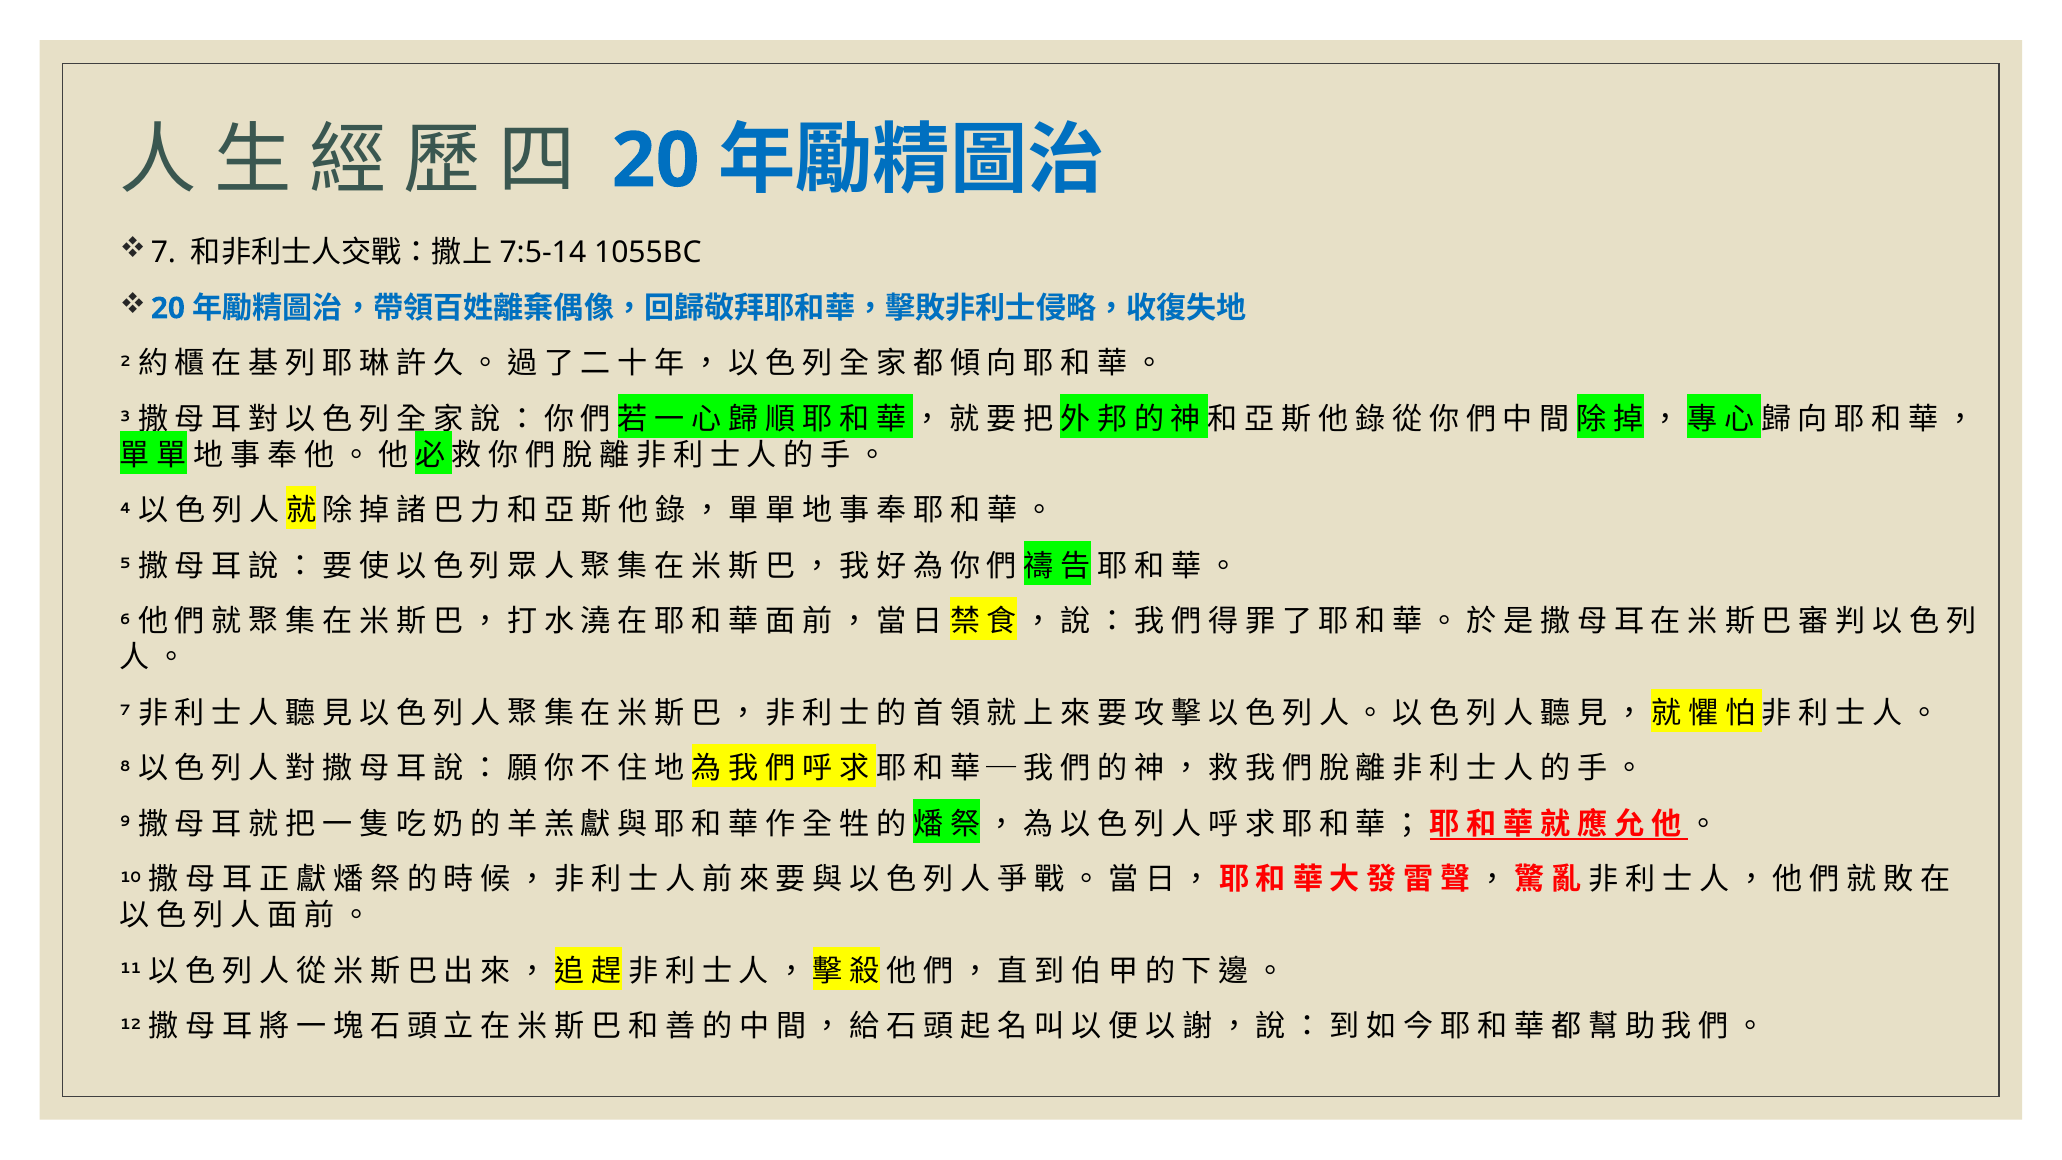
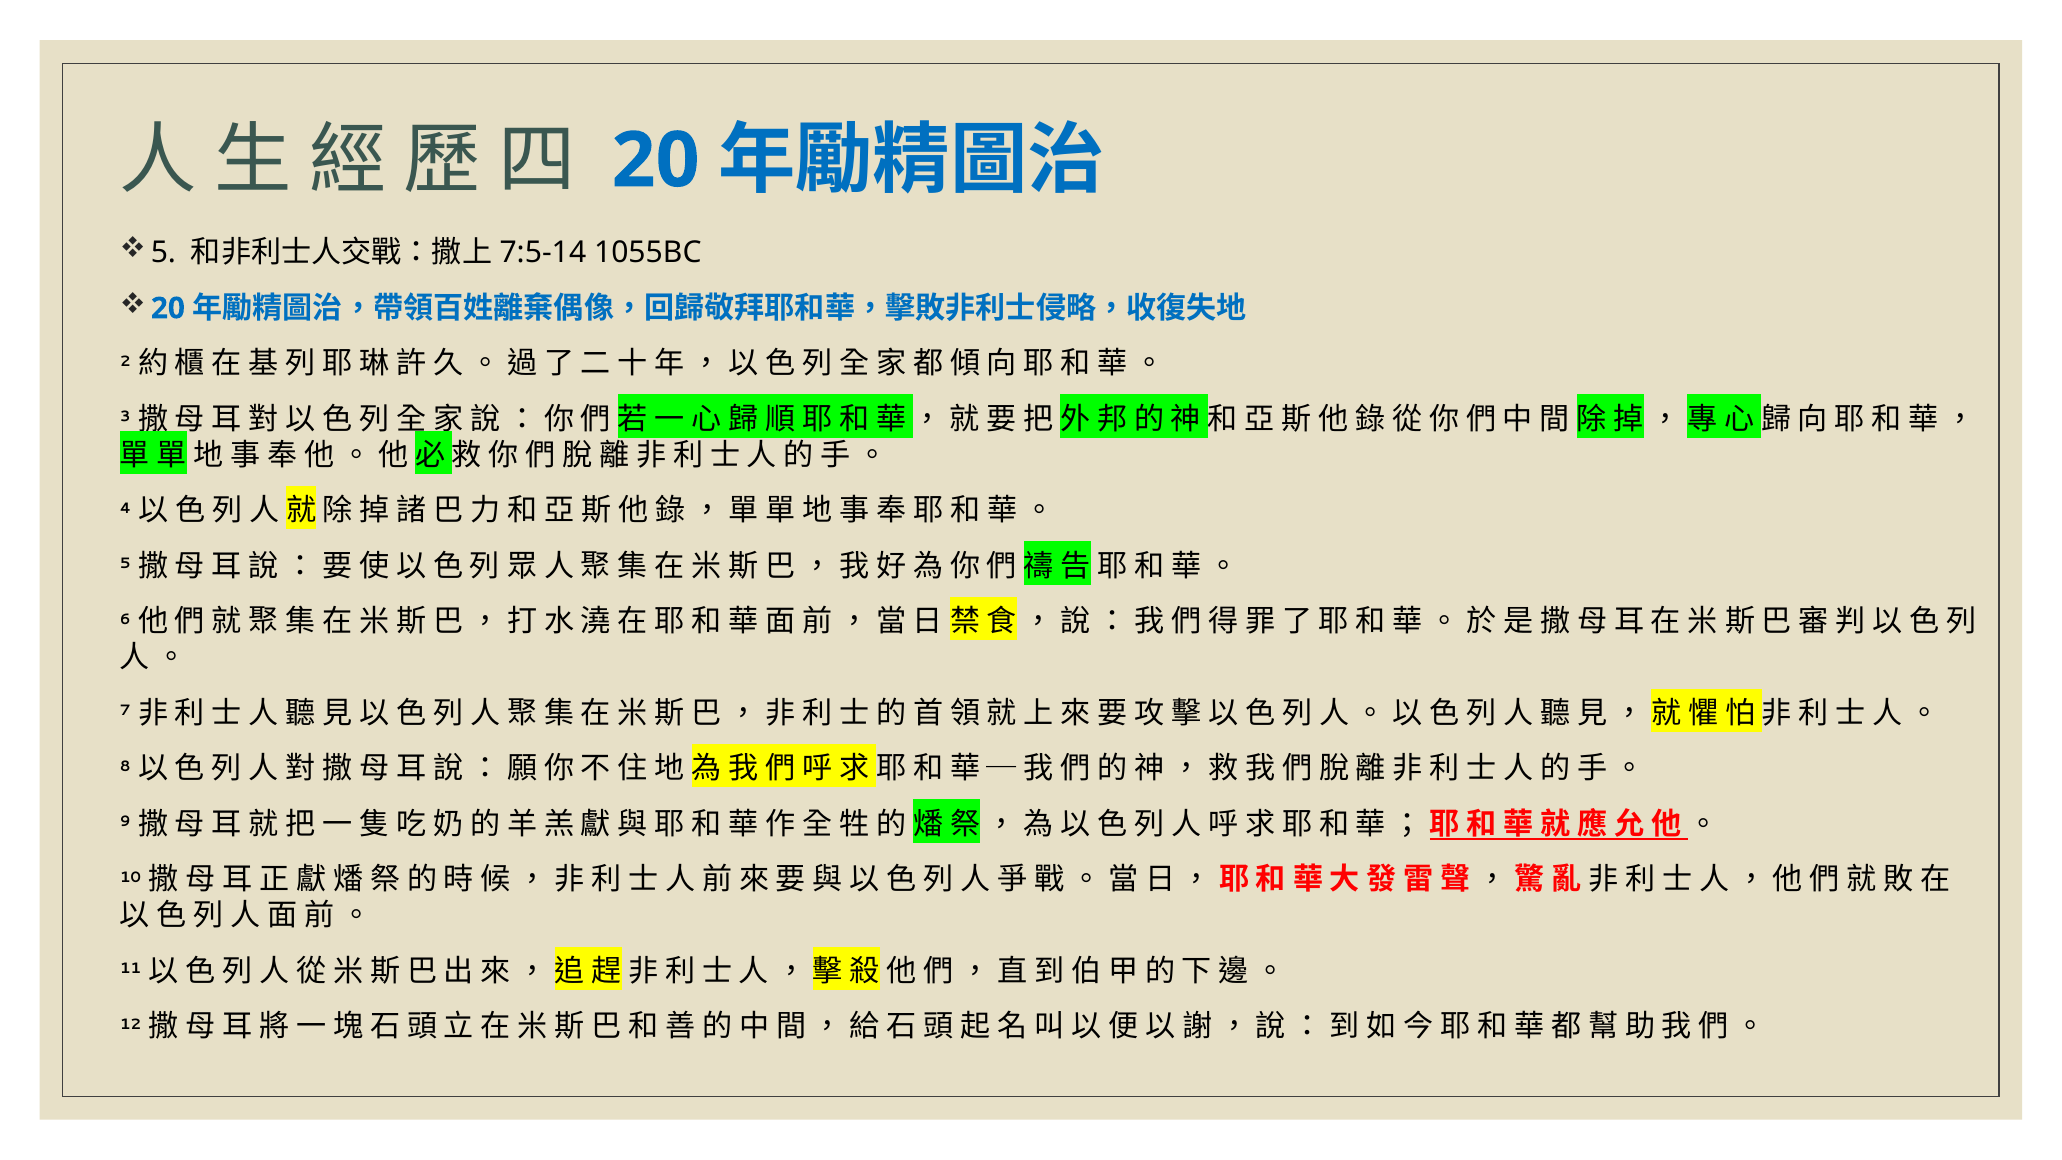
7 at (163, 253): 7 -> 5
